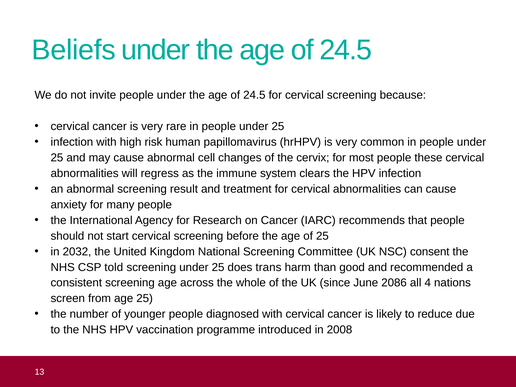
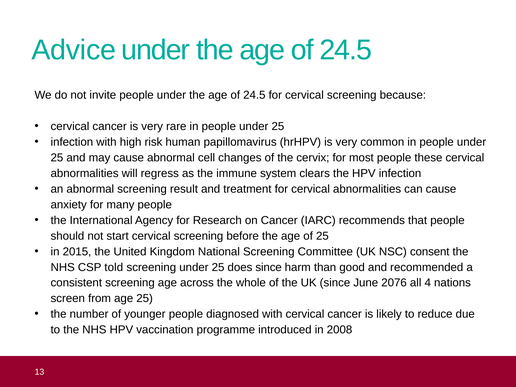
Beliefs: Beliefs -> Advice
2032: 2032 -> 2015
does trans: trans -> since
2086: 2086 -> 2076
